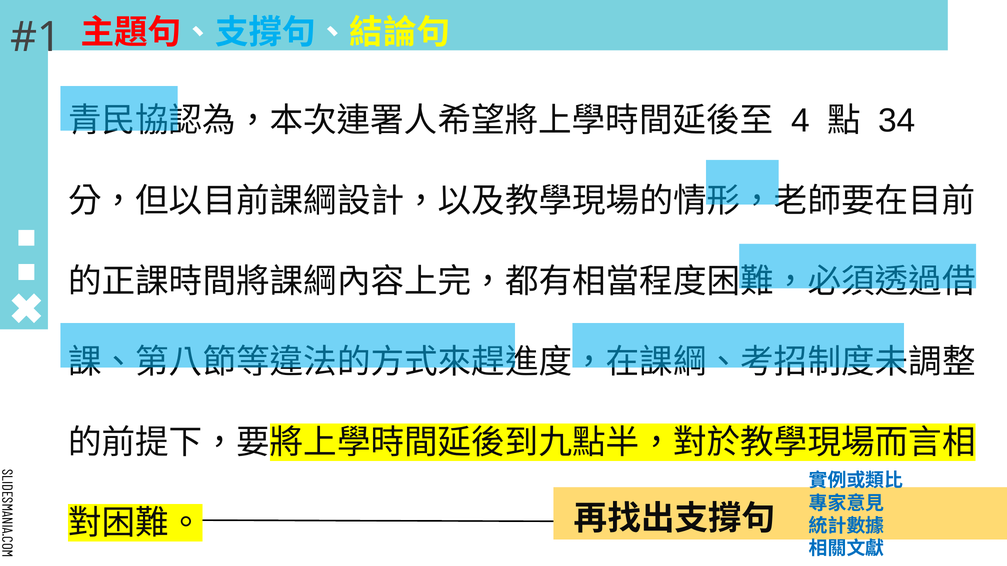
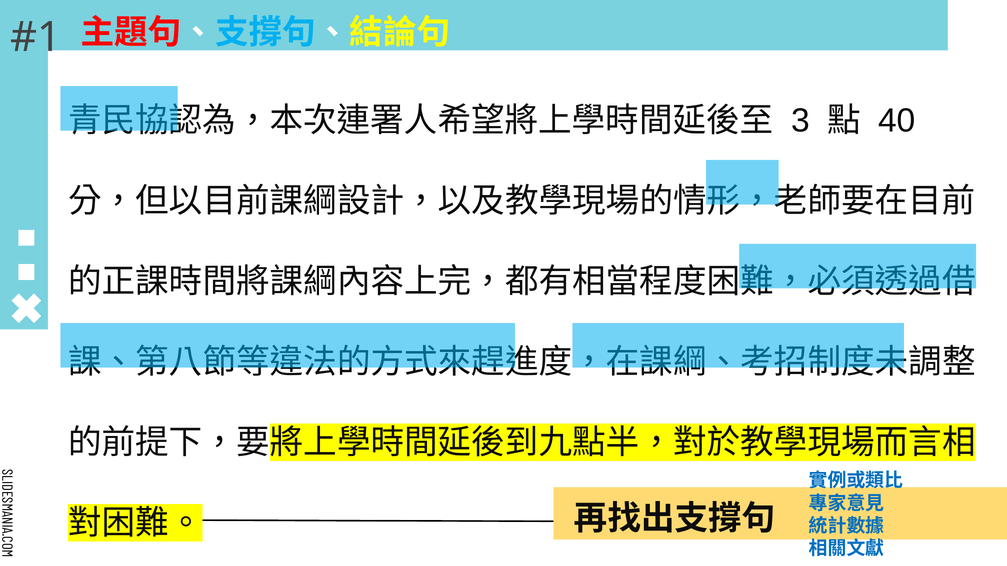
4: 4 -> 3
34: 34 -> 40
